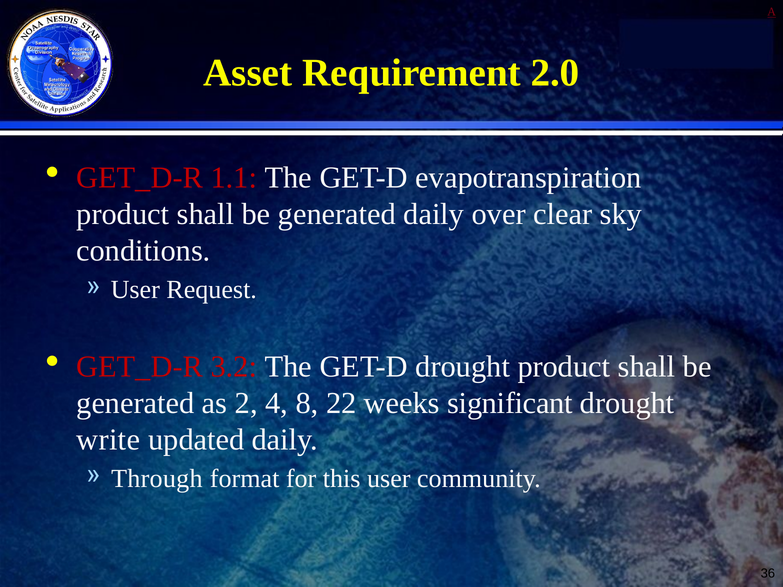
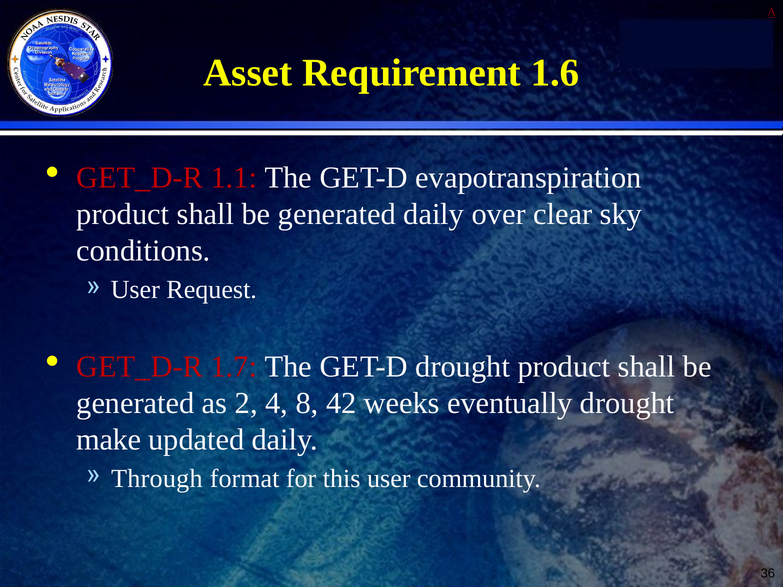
2.0: 2.0 -> 1.6
3.2: 3.2 -> 1.7
22: 22 -> 42
significant: significant -> eventually
write: write -> make
